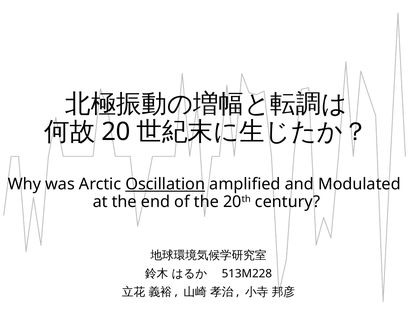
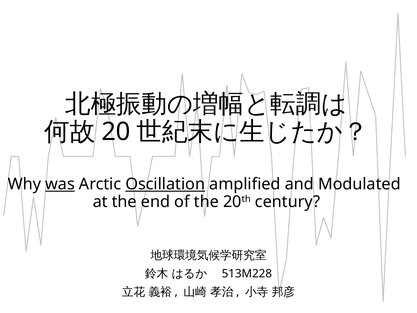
was underline: none -> present
